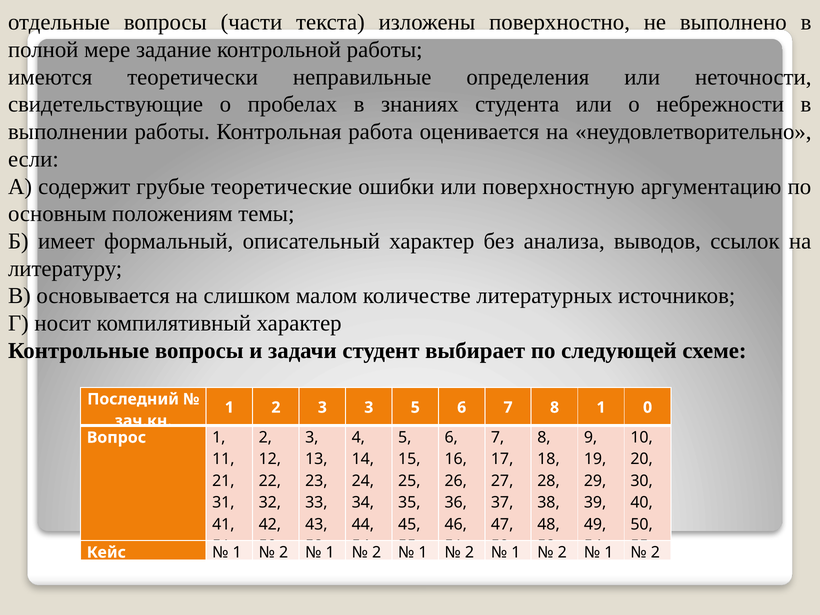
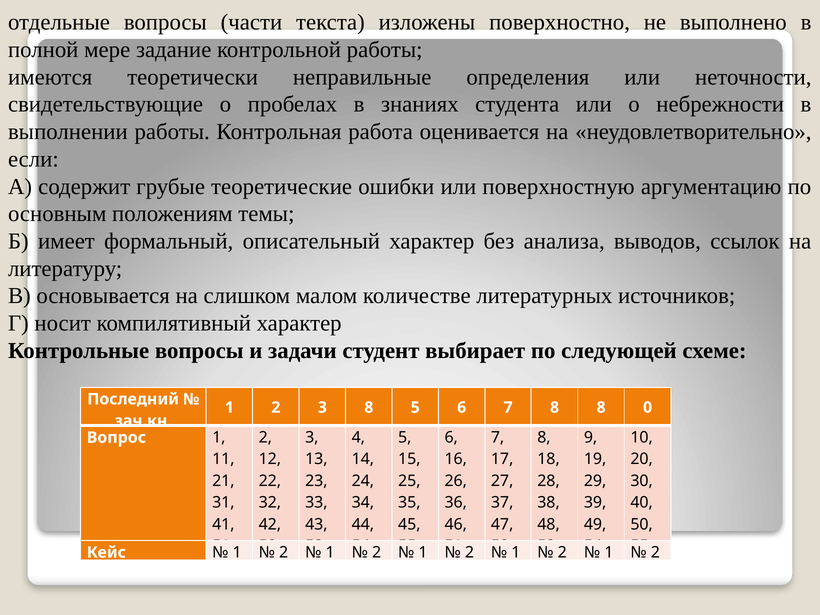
3 3: 3 -> 8
8 1: 1 -> 8
